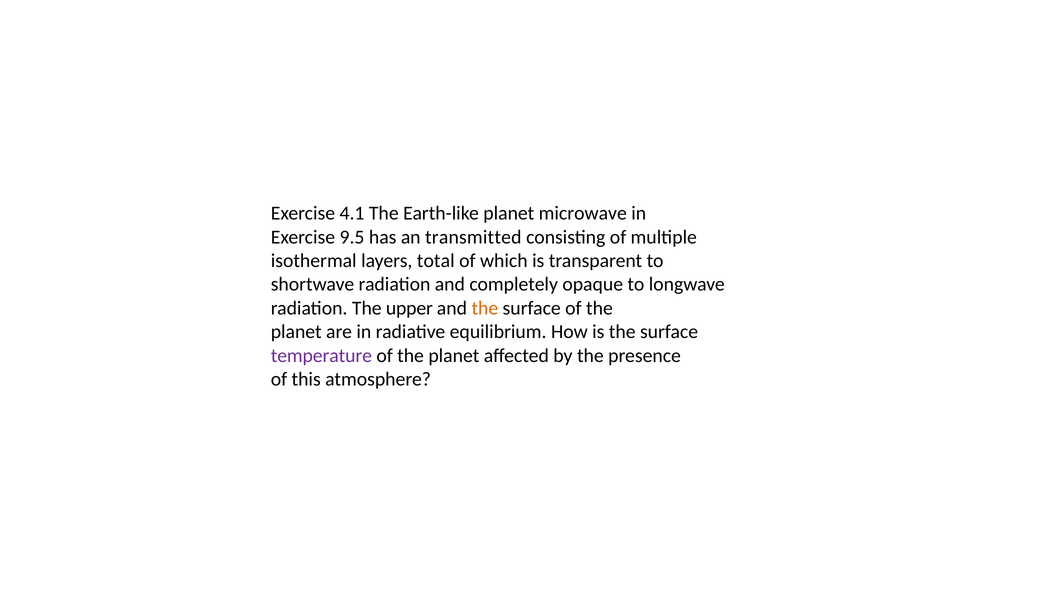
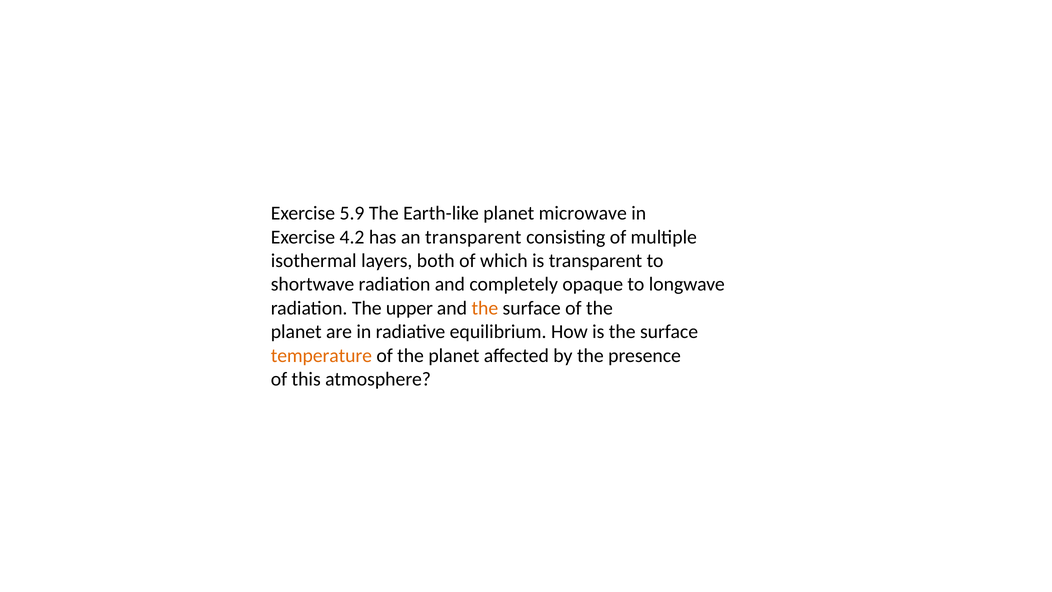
4.1: 4.1 -> 5.9
9.5: 9.5 -> 4.2
an transmitted: transmitted -> transparent
total: total -> both
temperature colour: purple -> orange
